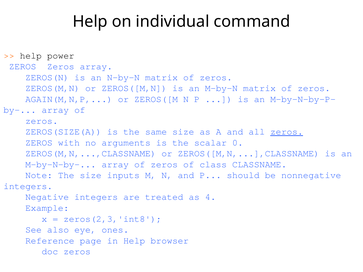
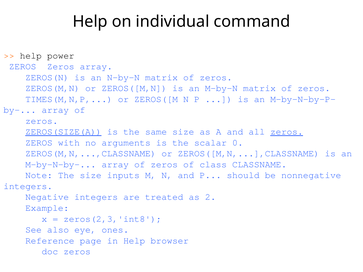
AGAIN(M,N,P: AGAIN(M,N,P -> TIMES(M,N,P
ZEROS(SIZE(A underline: none -> present
4: 4 -> 2
